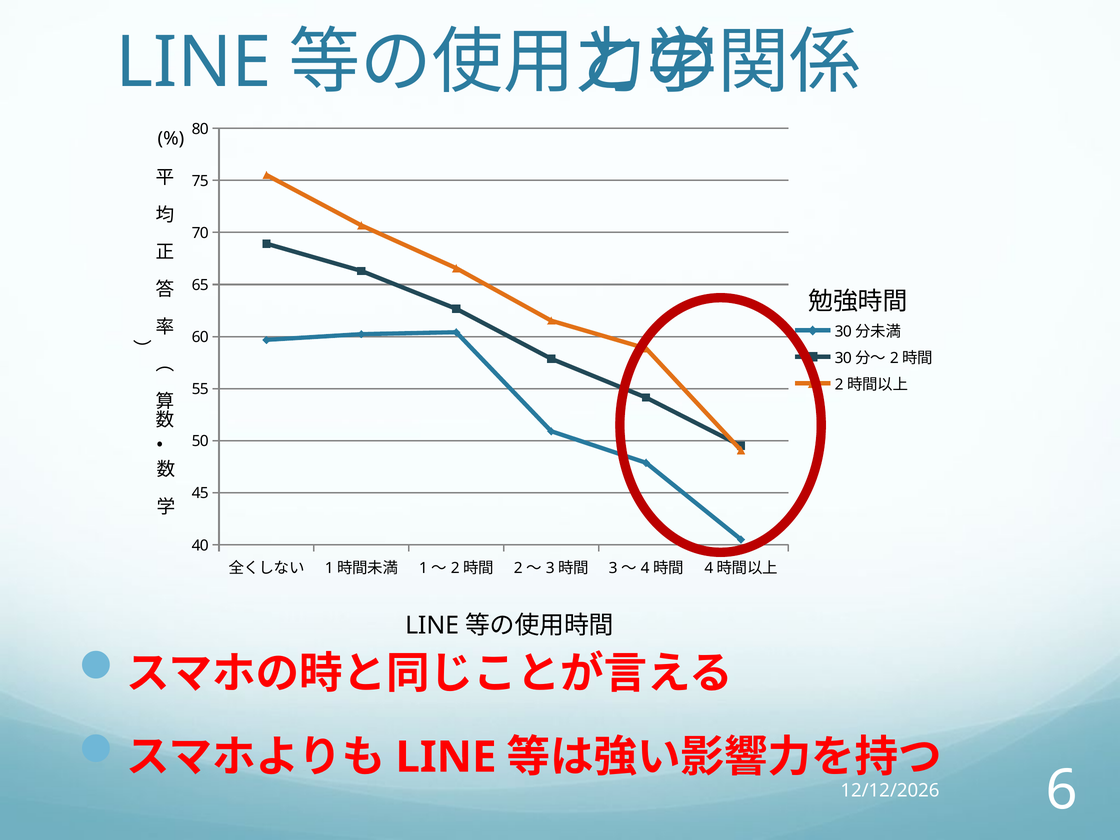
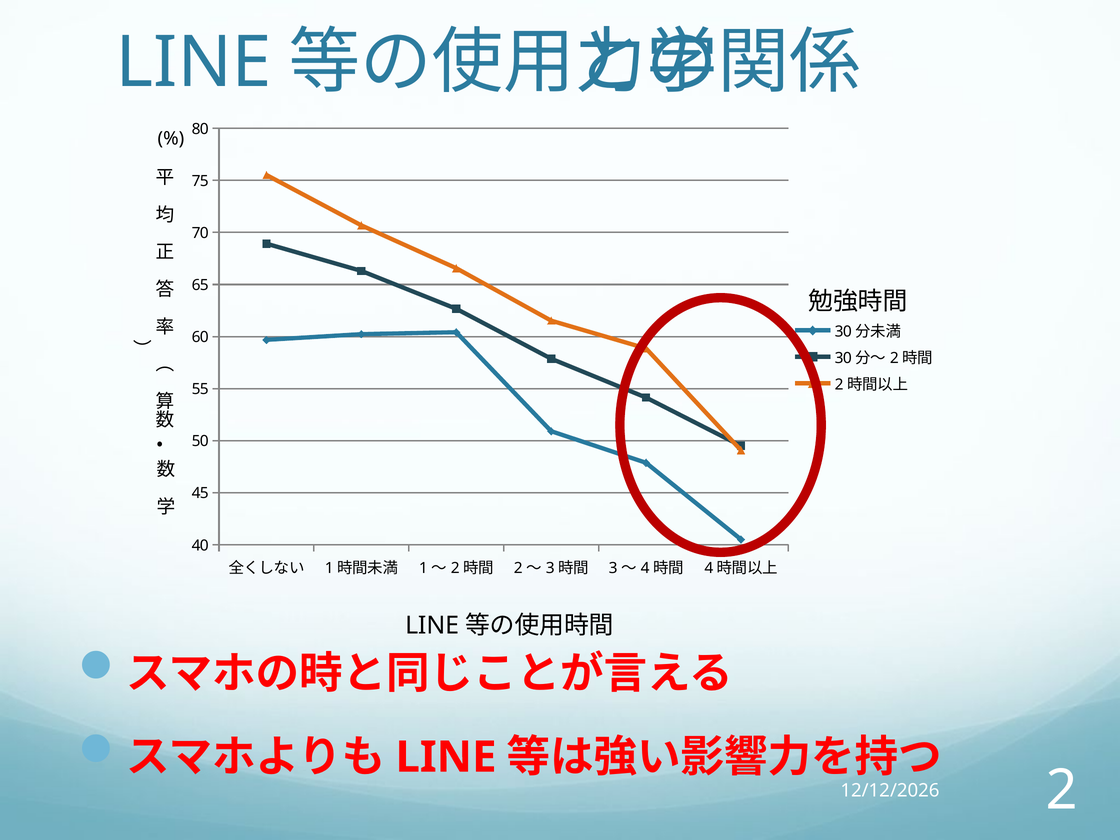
6: 6 -> 2
